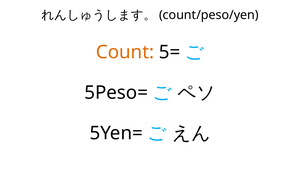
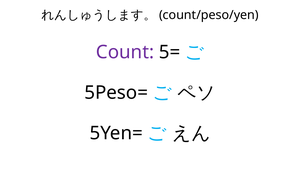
Count colour: orange -> purple
